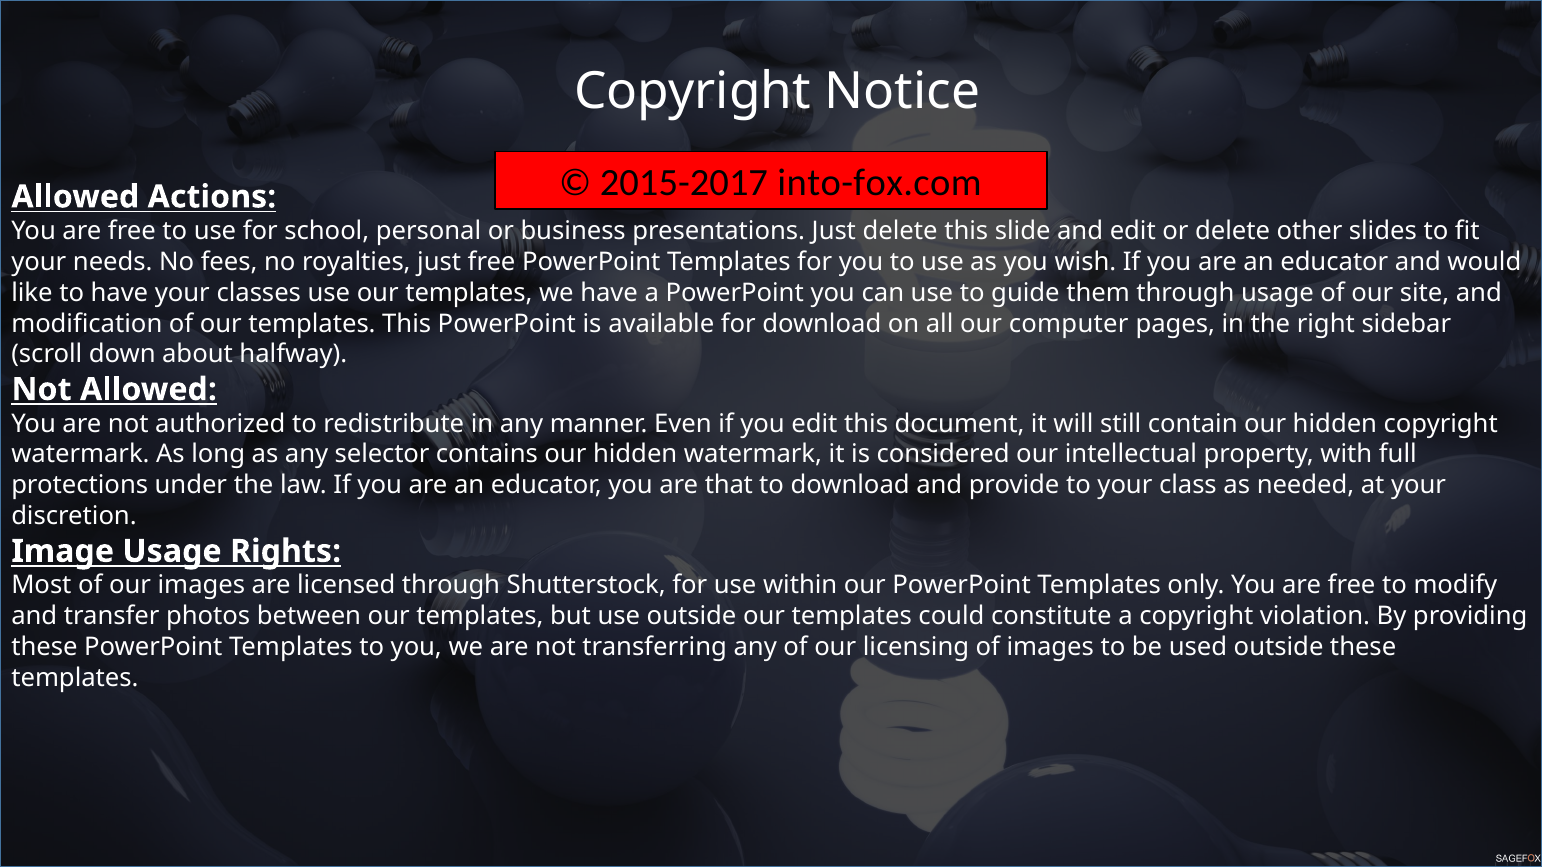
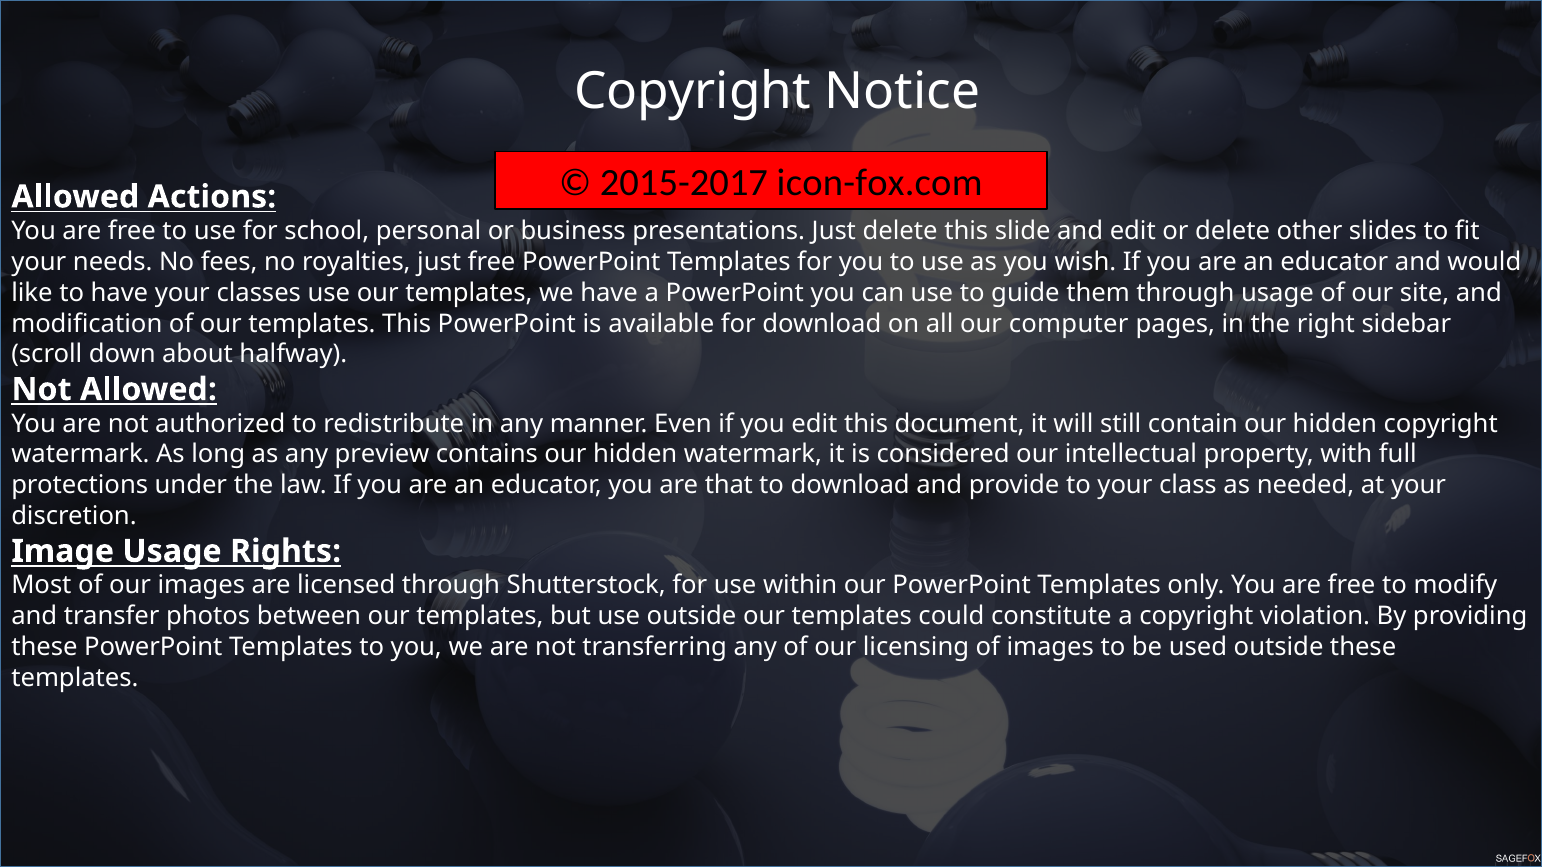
into-fox.com: into-fox.com -> icon-fox.com
selector: selector -> preview
